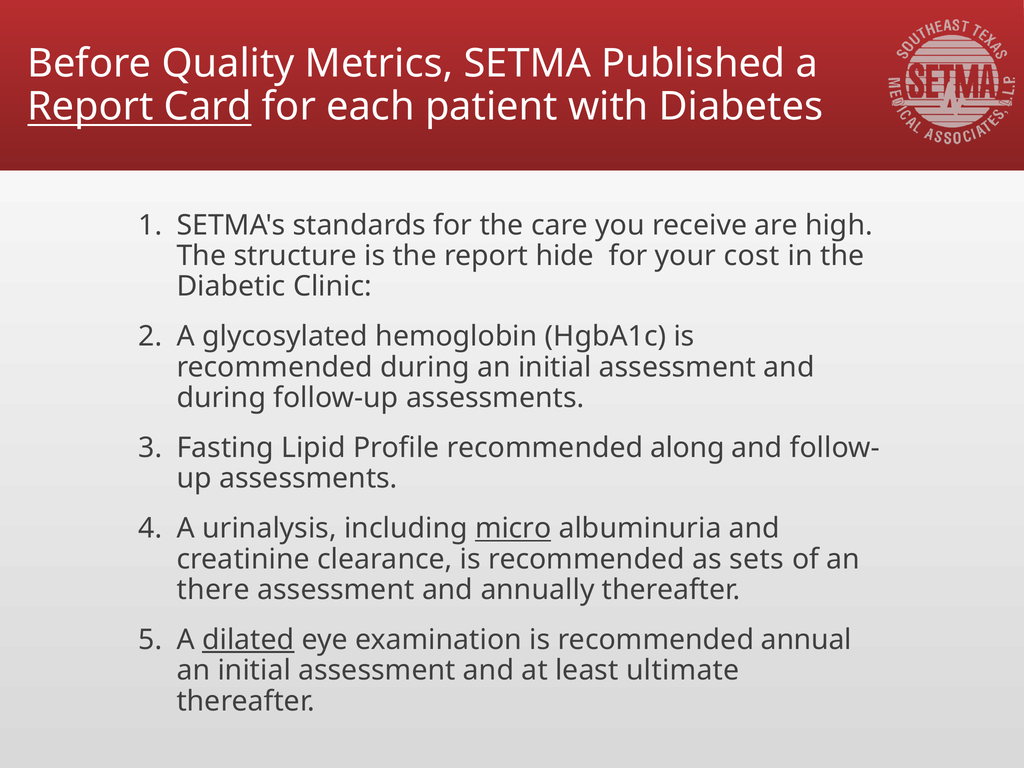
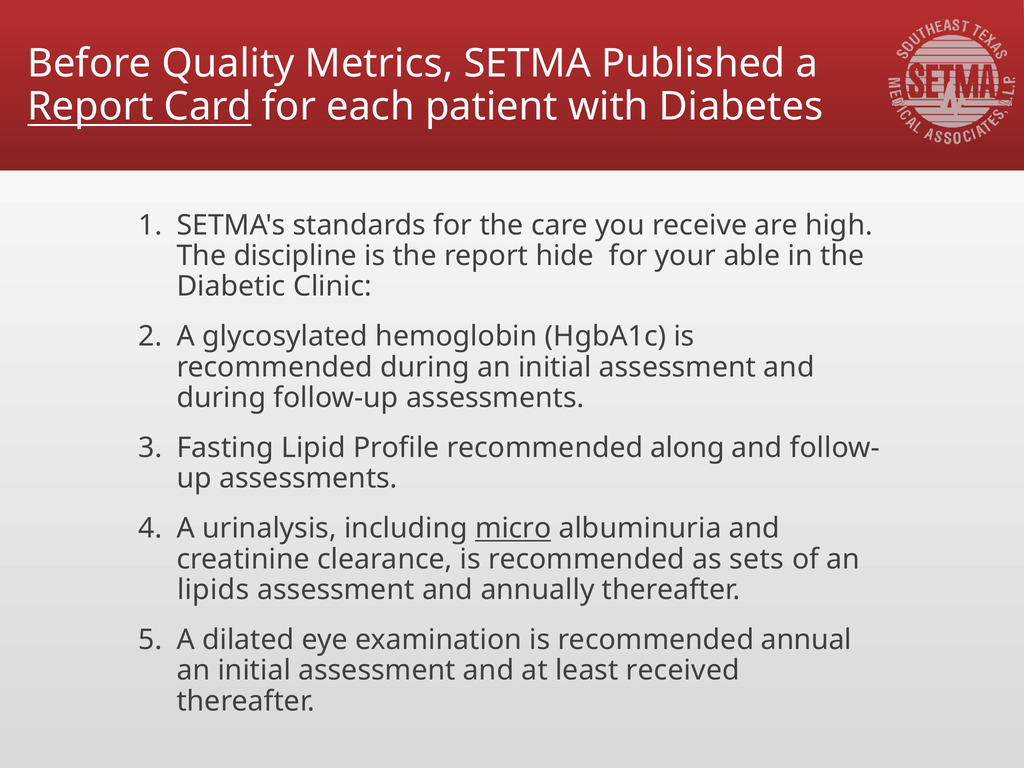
structure: structure -> discipline
cost: cost -> able
there: there -> lipids
dilated underline: present -> none
ultimate: ultimate -> received
